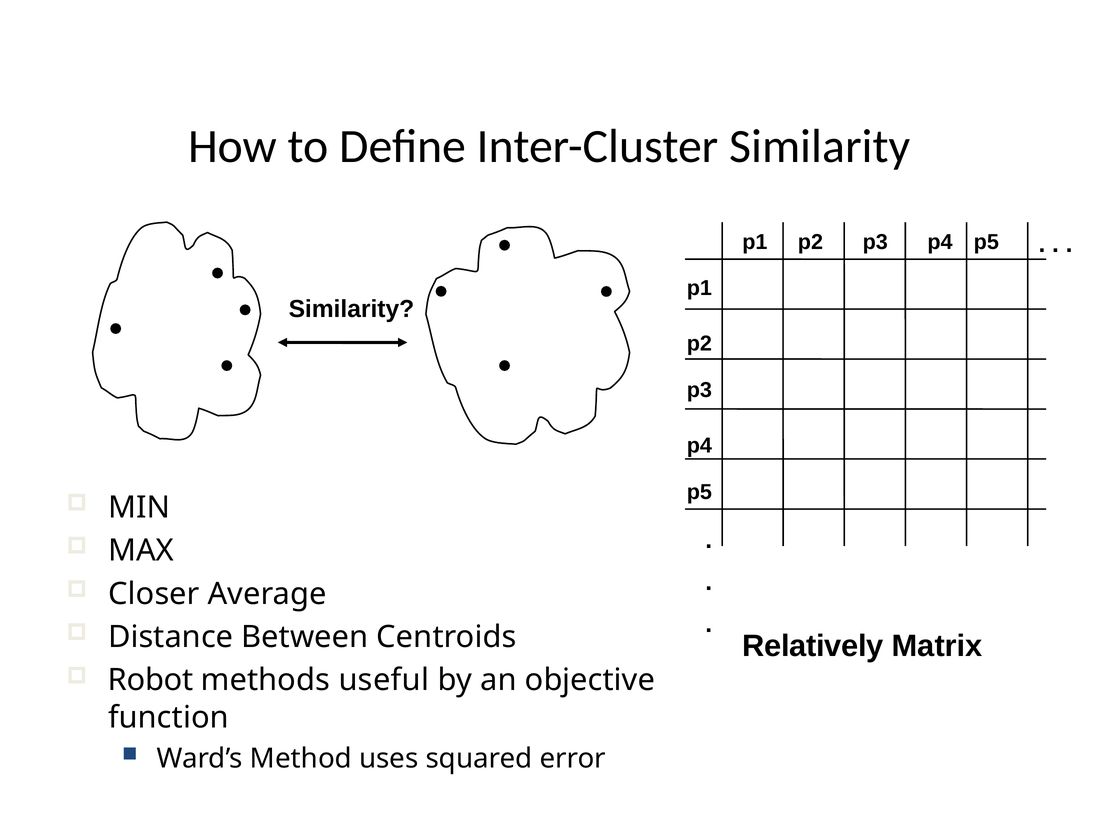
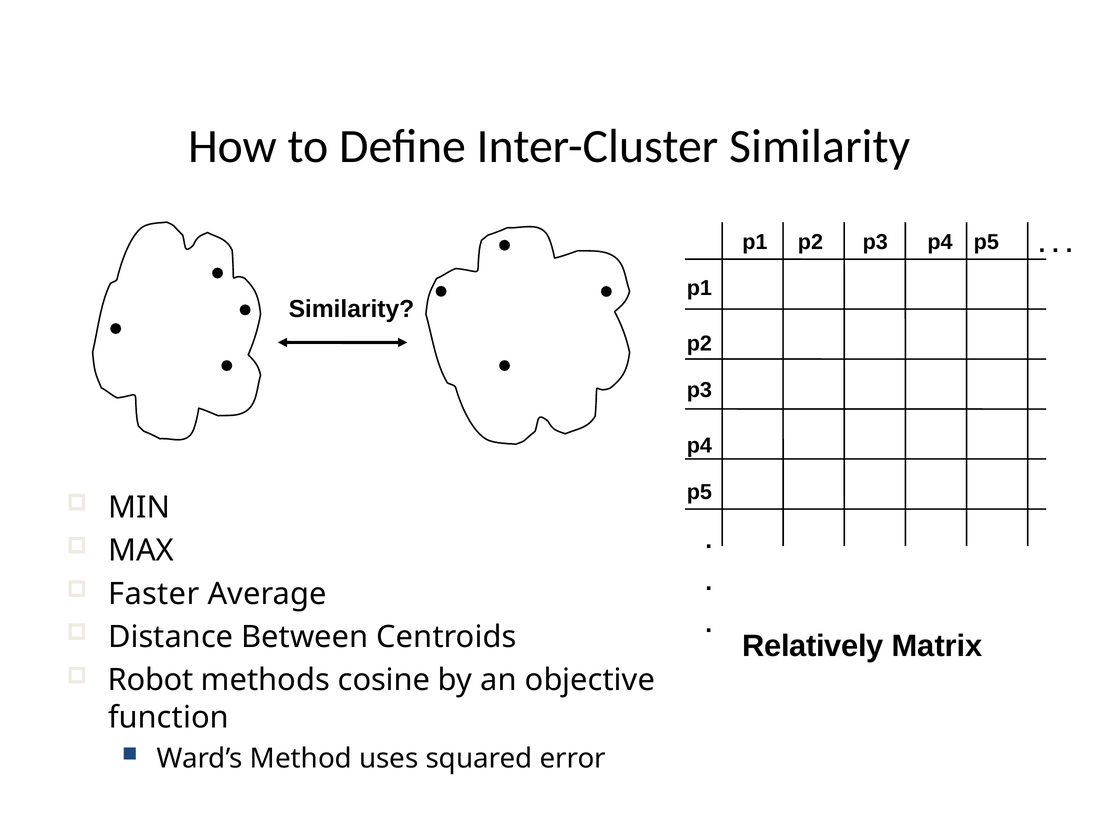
Closer: Closer -> Faster
useful: useful -> cosine
